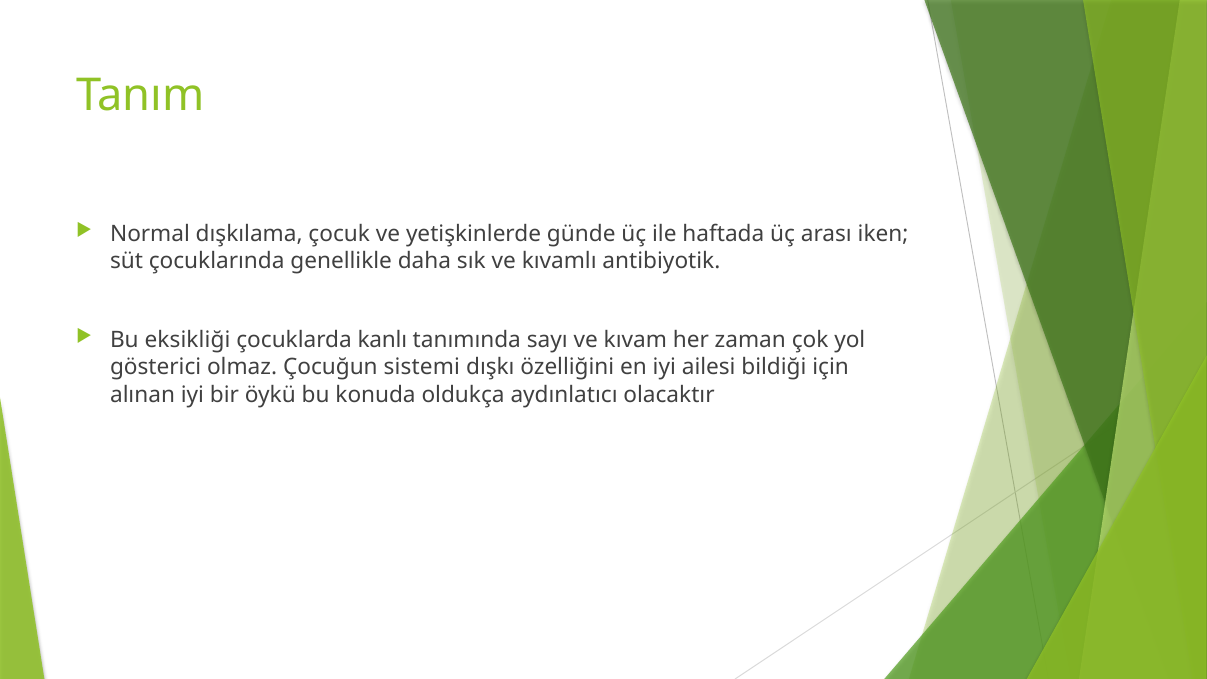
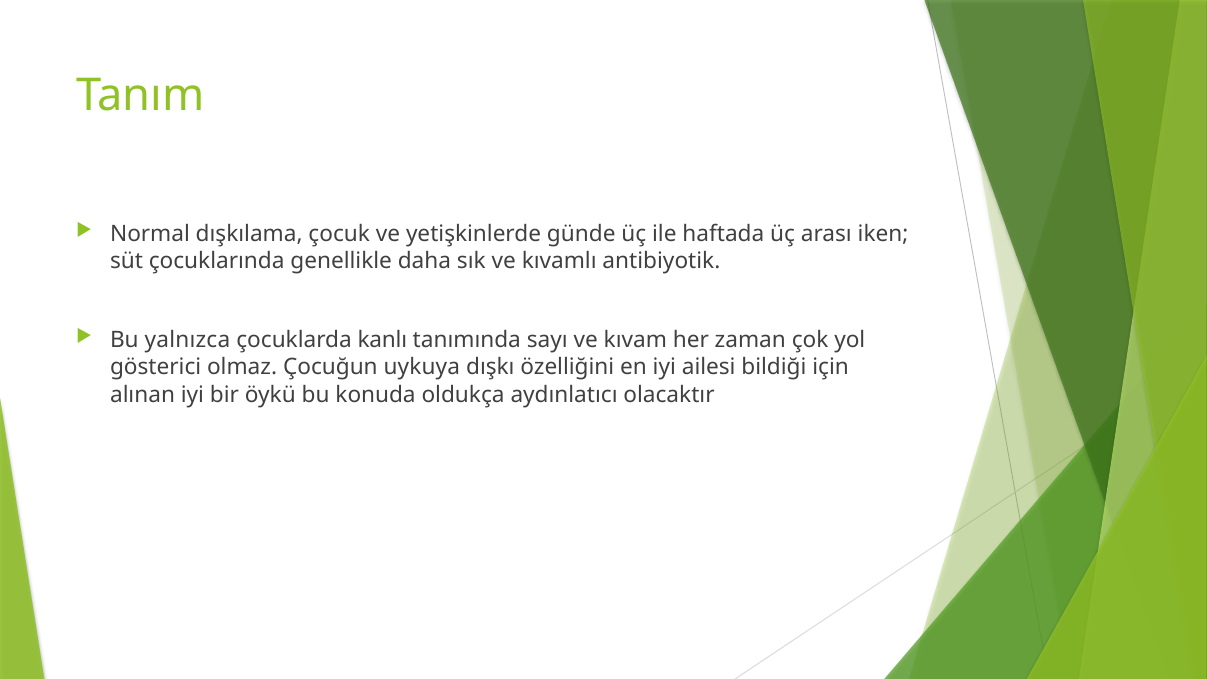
eksikliği: eksikliği -> yalnızca
sistemi: sistemi -> uykuya
